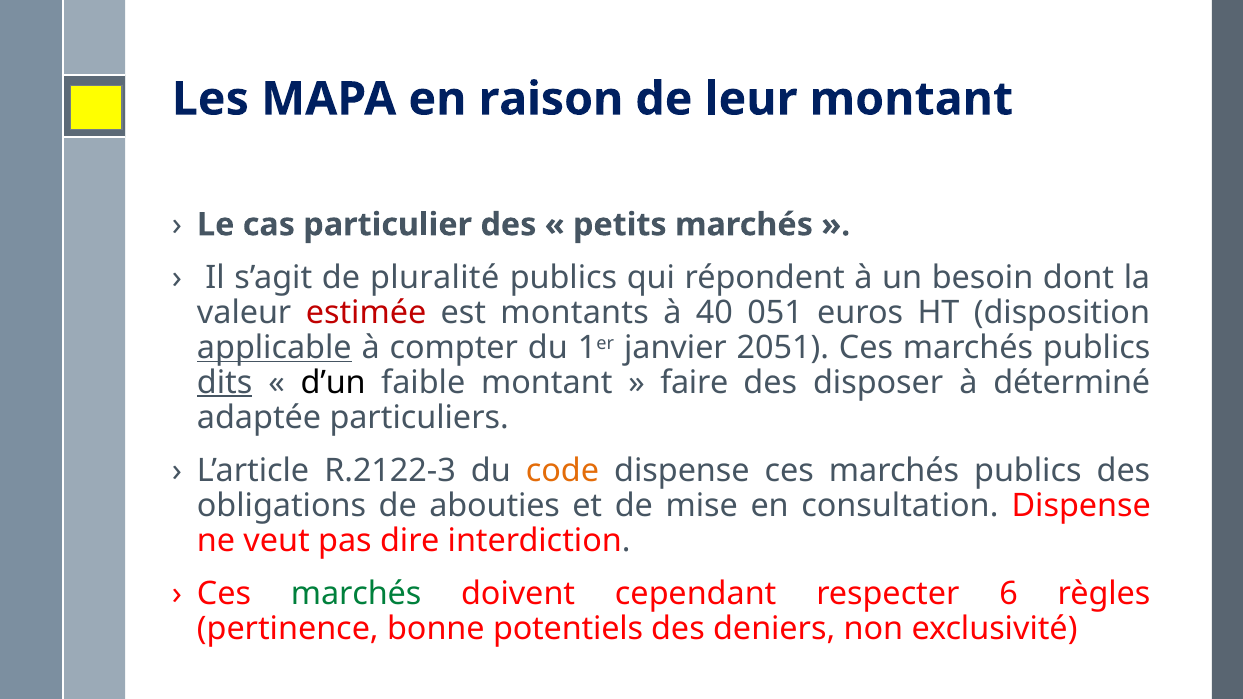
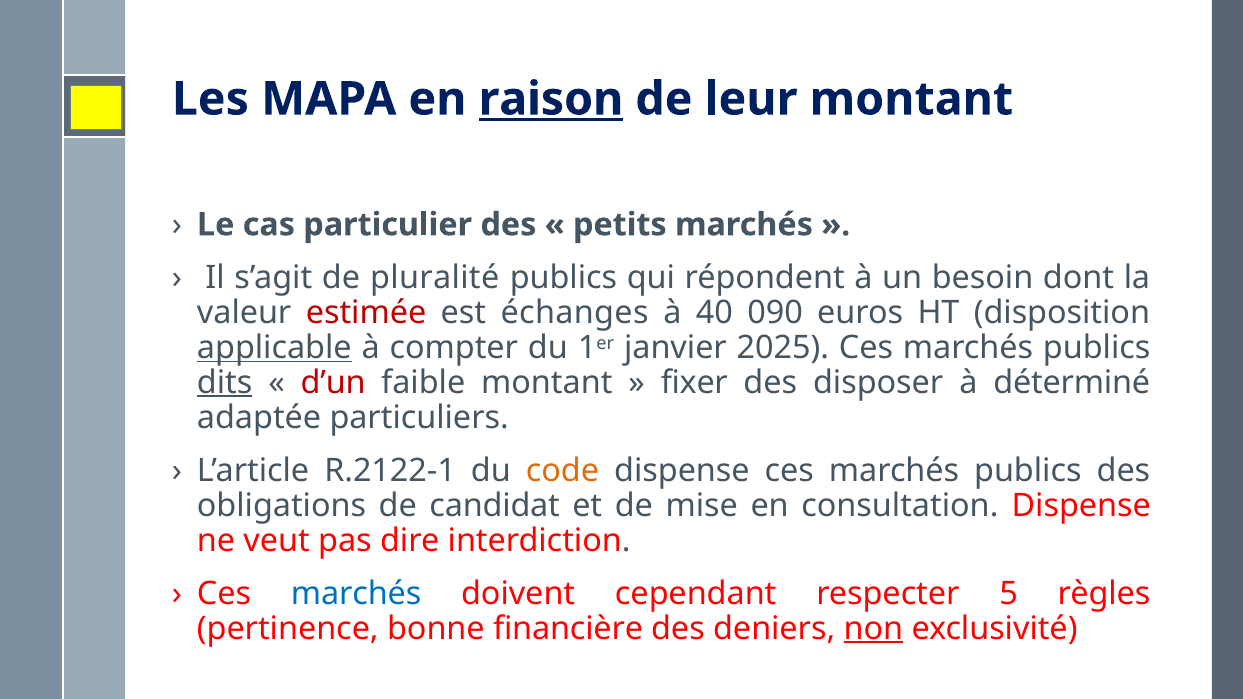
raison underline: none -> present
montants: montants -> échanges
051: 051 -> 090
2051: 2051 -> 2025
d’un colour: black -> red
faire: faire -> fixer
R.2122-3: R.2122-3 -> R.2122-1
abouties: abouties -> candidat
marchés at (356, 594) colour: green -> blue
6: 6 -> 5
potentiels: potentiels -> financière
non underline: none -> present
